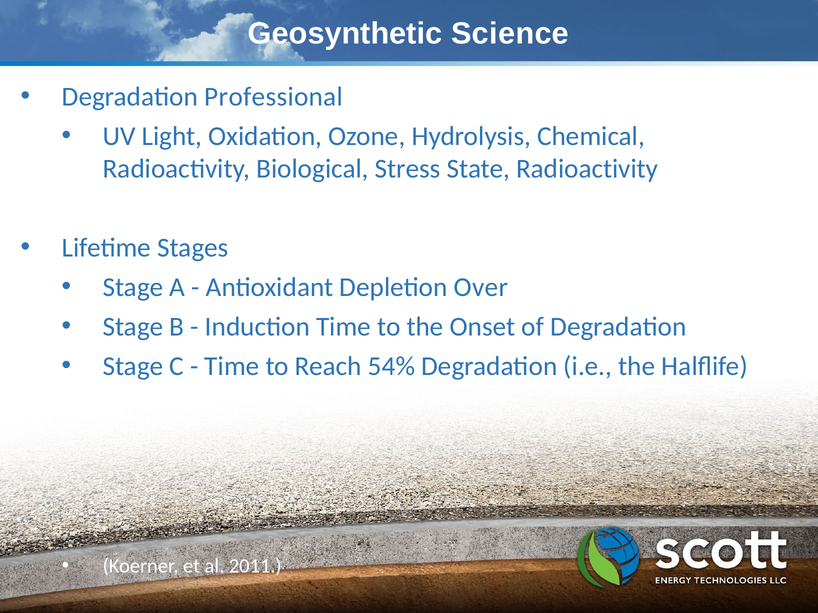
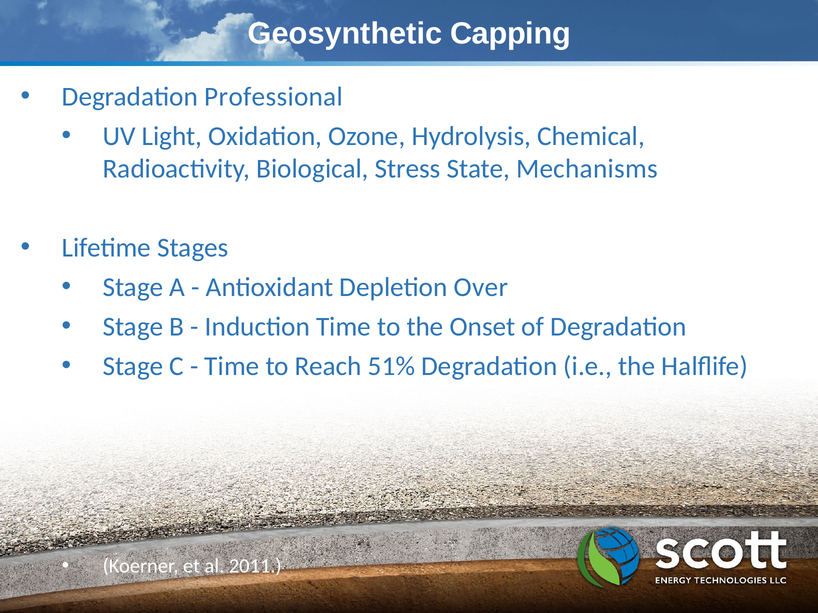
Science: Science -> Capping
State Radioactivity: Radioactivity -> Mechanisms
54%: 54% -> 51%
